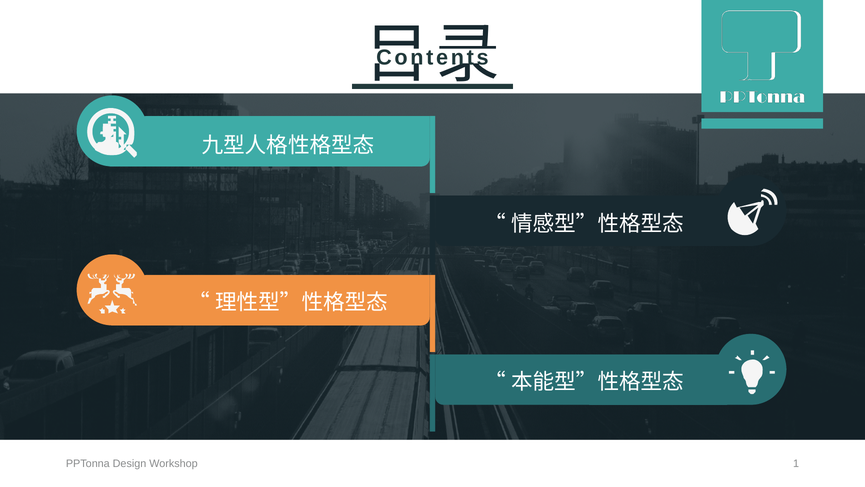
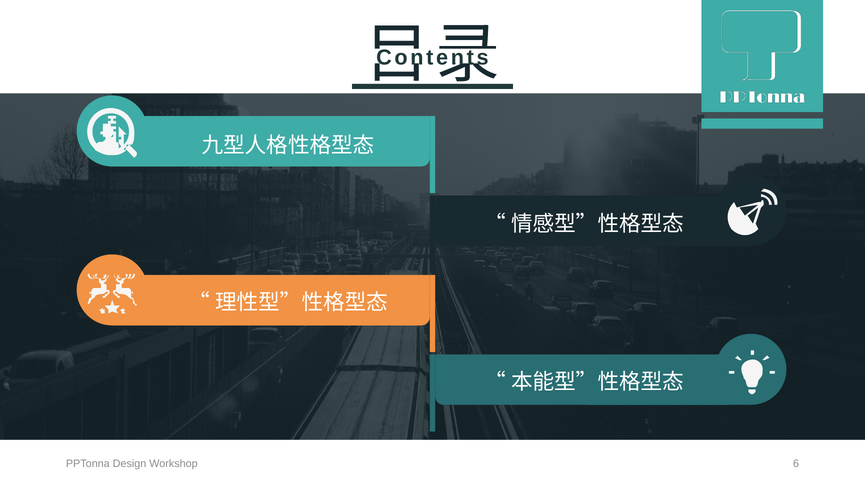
1: 1 -> 6
